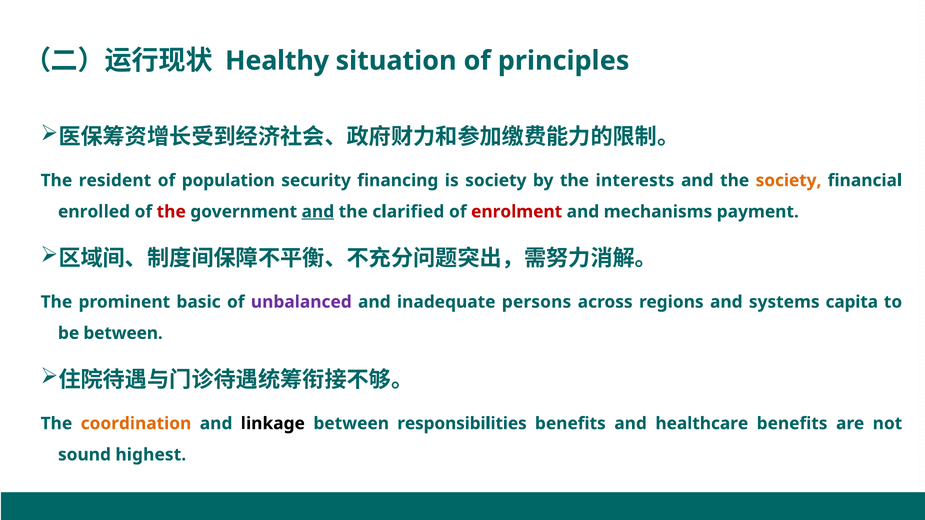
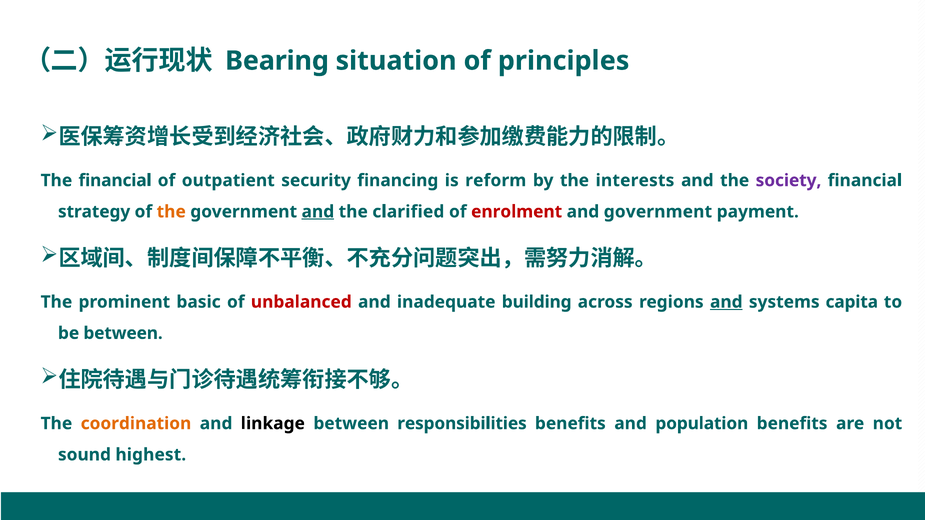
Healthy: Healthy -> Bearing
The resident: resident -> financial
population: population -> outpatient
is society: society -> reform
society at (789, 181) colour: orange -> purple
enrolled: enrolled -> strategy
the at (171, 212) colour: red -> orange
and mechanisms: mechanisms -> government
unbalanced colour: purple -> red
persons: persons -> building
and at (726, 302) underline: none -> present
healthcare: healthcare -> population
